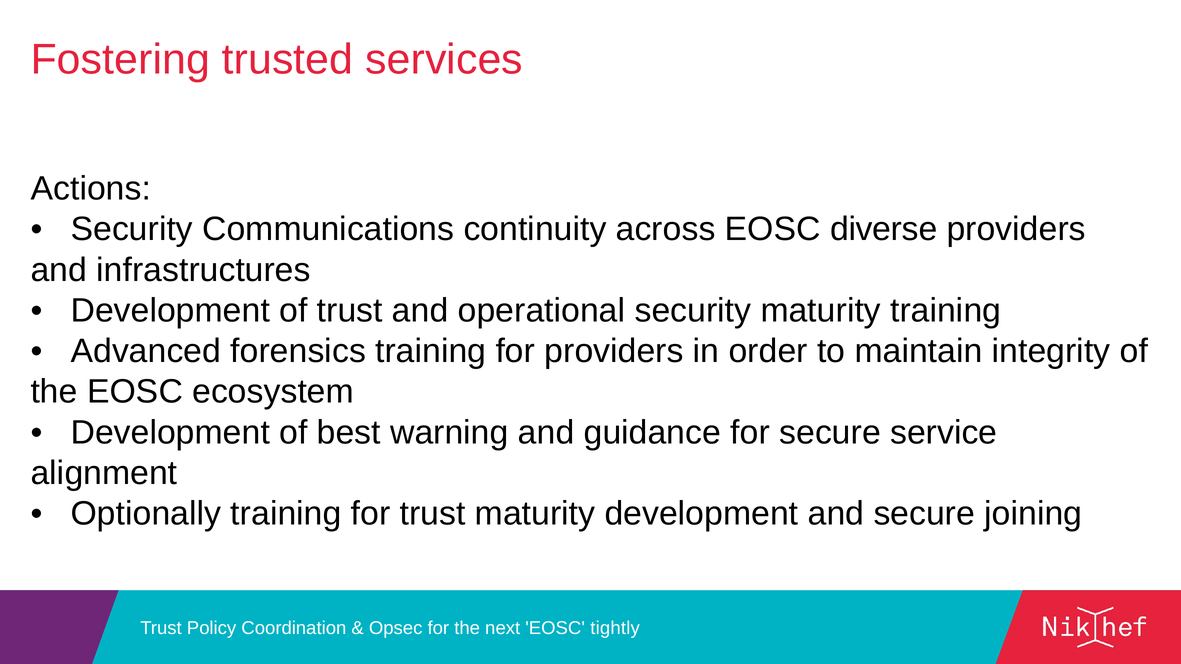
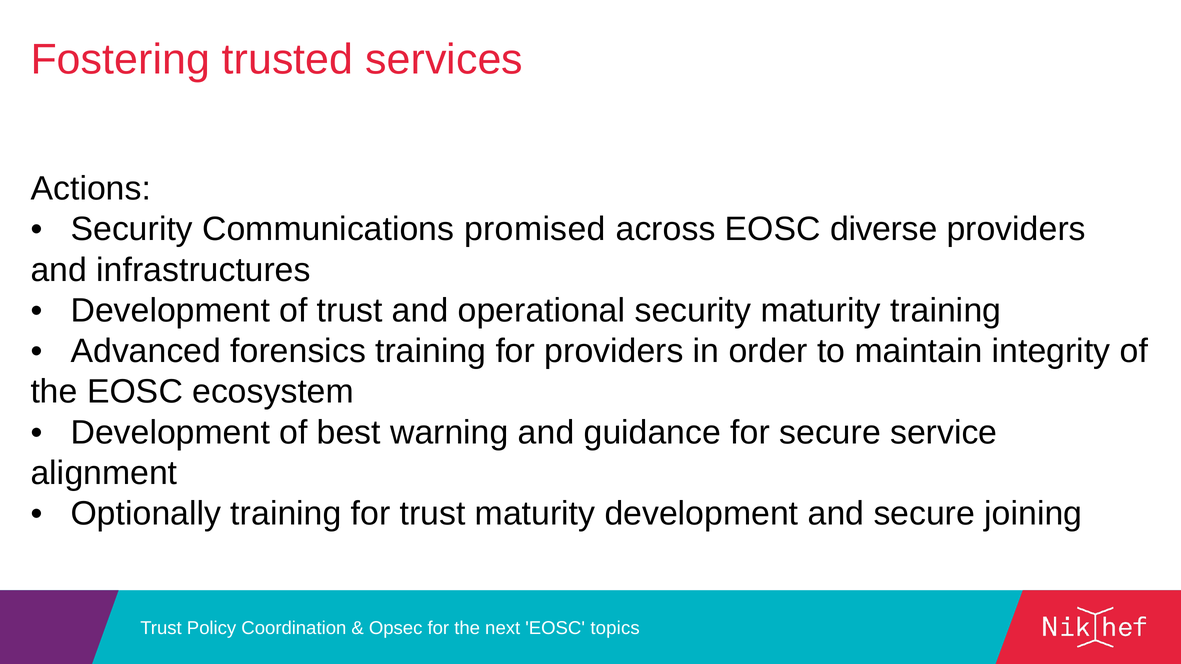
continuity: continuity -> promised
tightly: tightly -> topics
